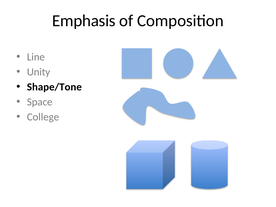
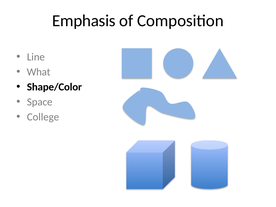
Unity: Unity -> What
Shape/Tone: Shape/Tone -> Shape/Color
